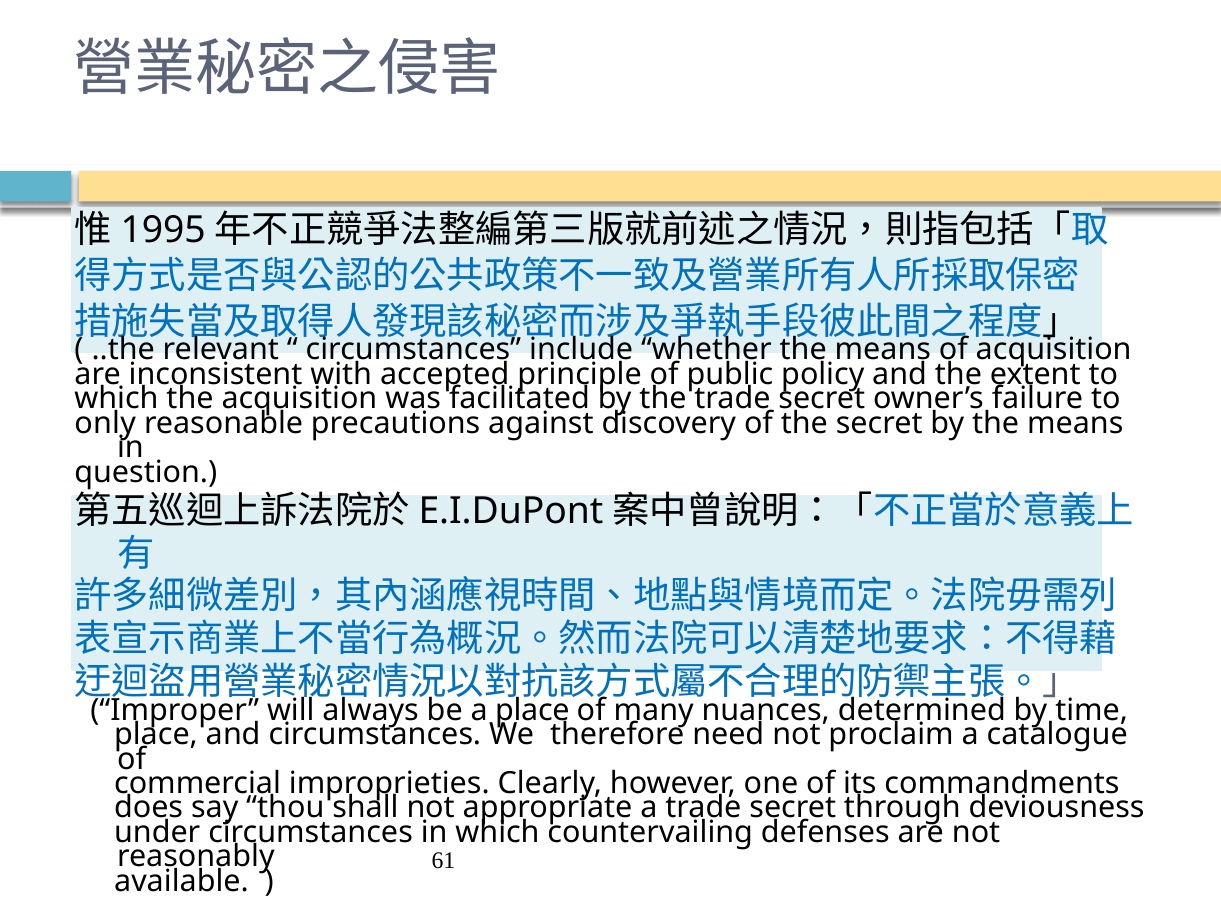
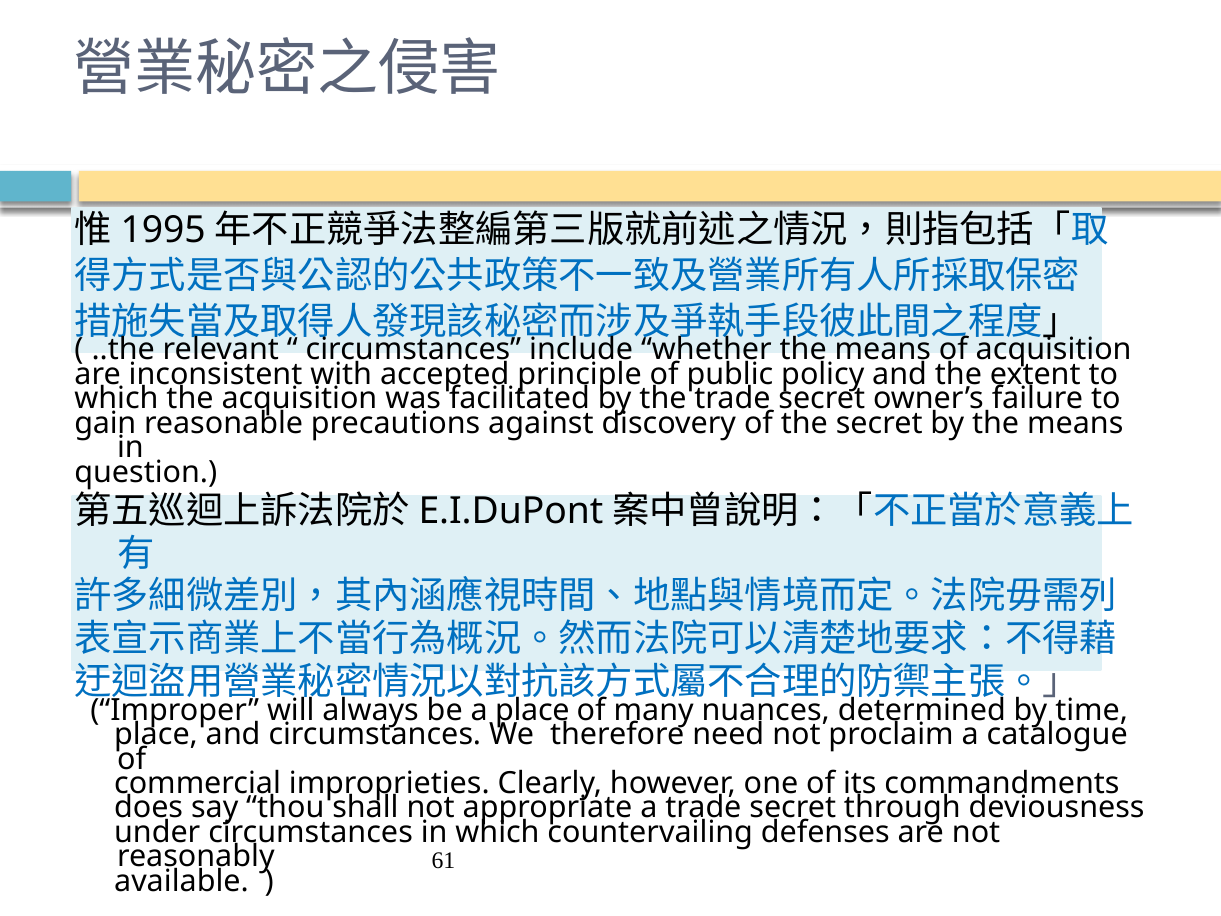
only: only -> gain
